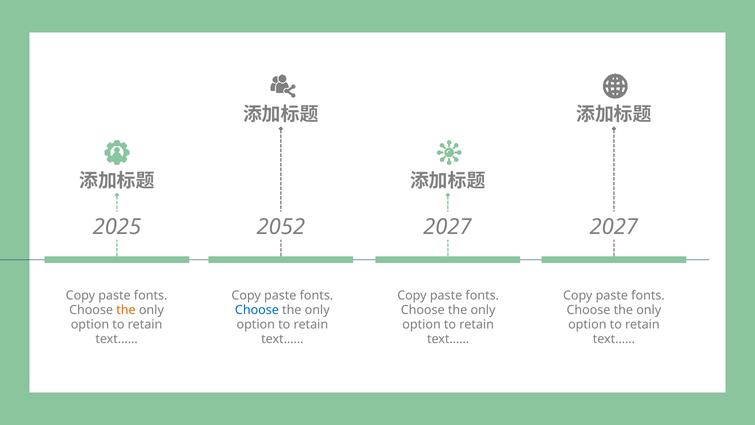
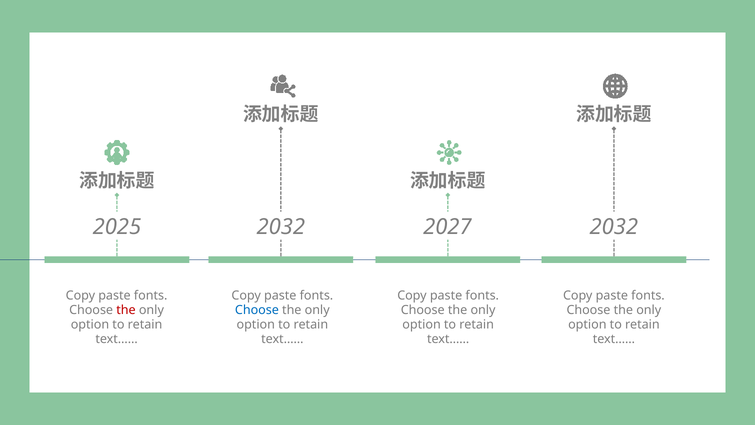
2025 2052: 2052 -> 2032
2027 2027: 2027 -> 2032
the at (126, 310) colour: orange -> red
